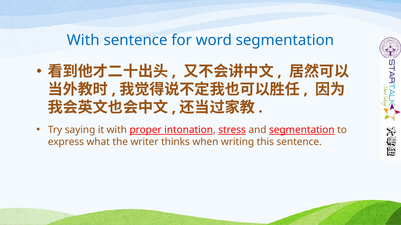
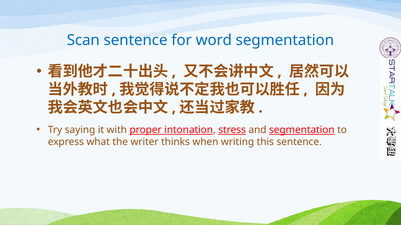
With at (83, 40): With -> Scan
